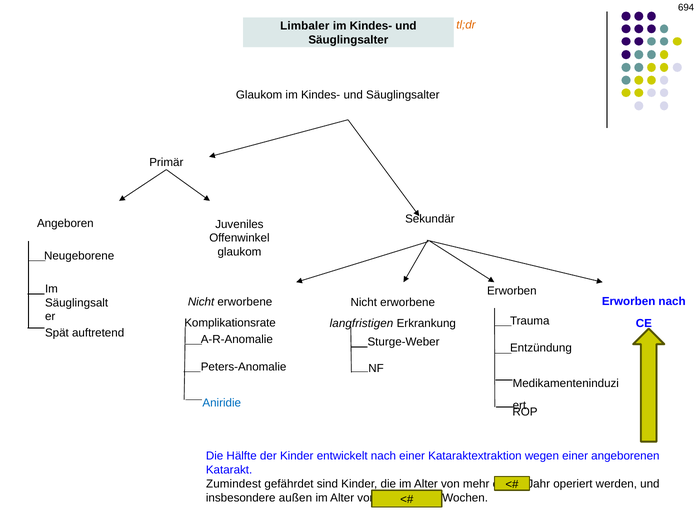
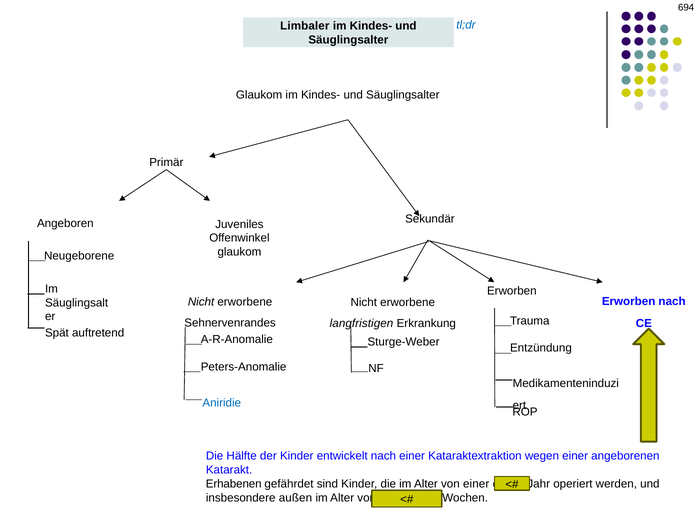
tl;dr colour: orange -> blue
Komplikationsrate: Komplikationsrate -> Sehnervenrandes
Zumindest: Zumindest -> Erhabenen
von mehr: mehr -> einer
